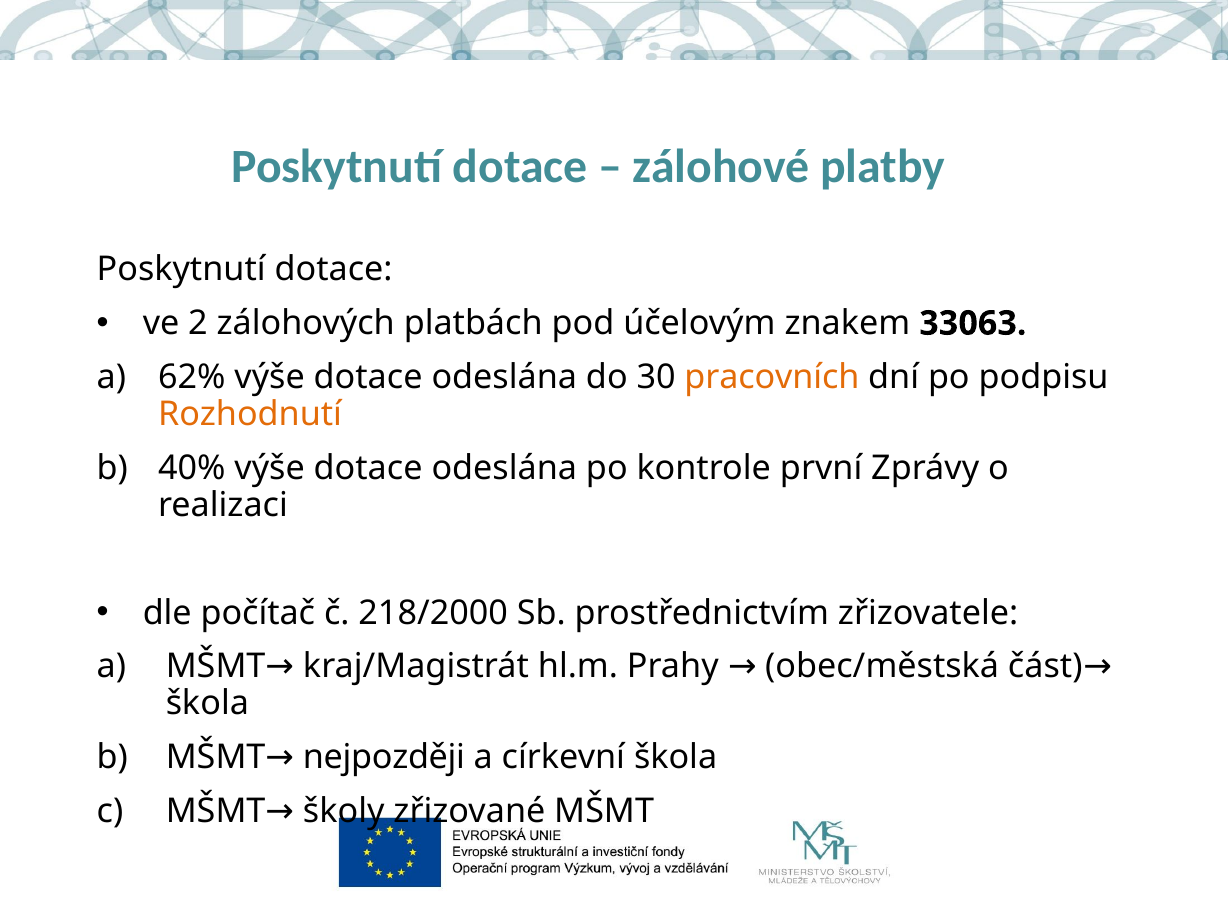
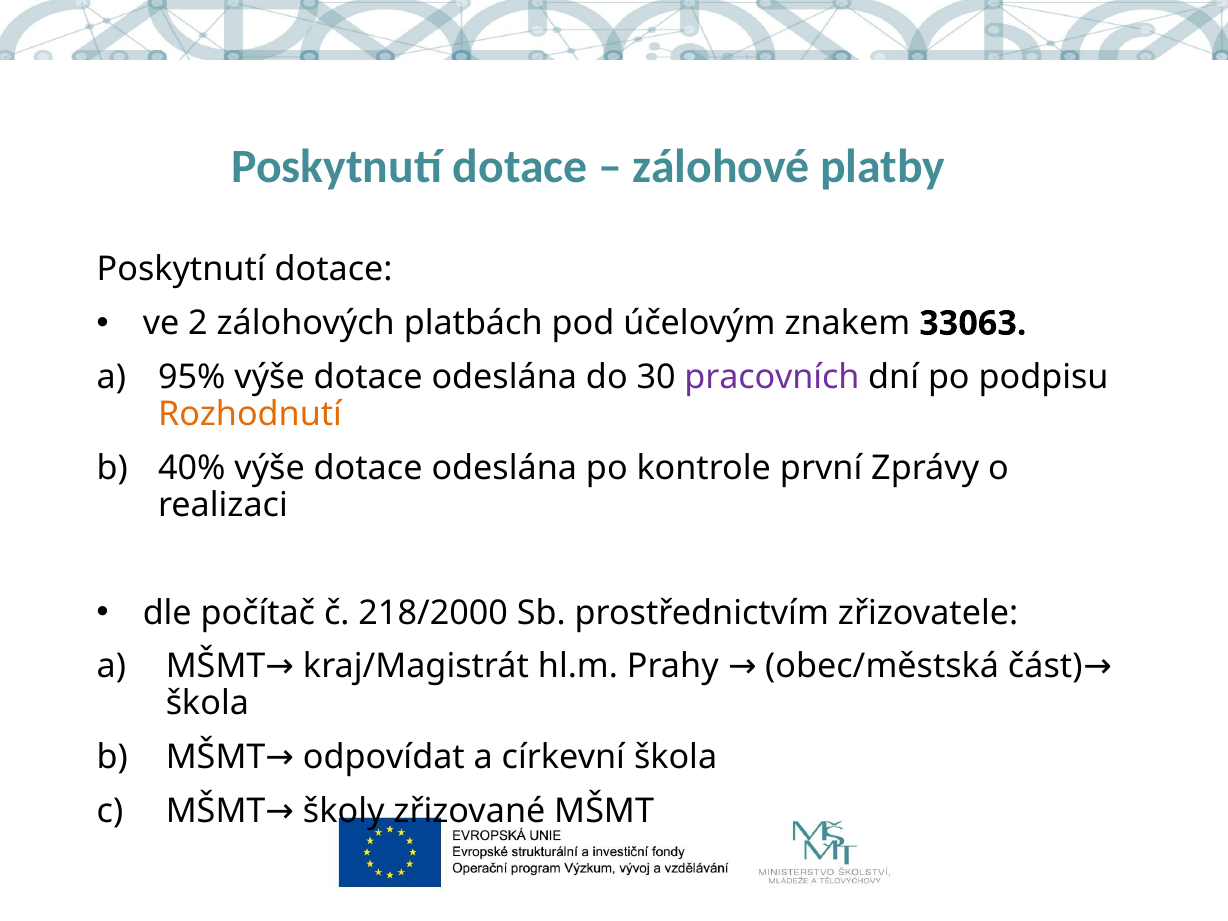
62%: 62% -> 95%
pracovních colour: orange -> purple
nejpozději: nejpozději -> odpovídat
